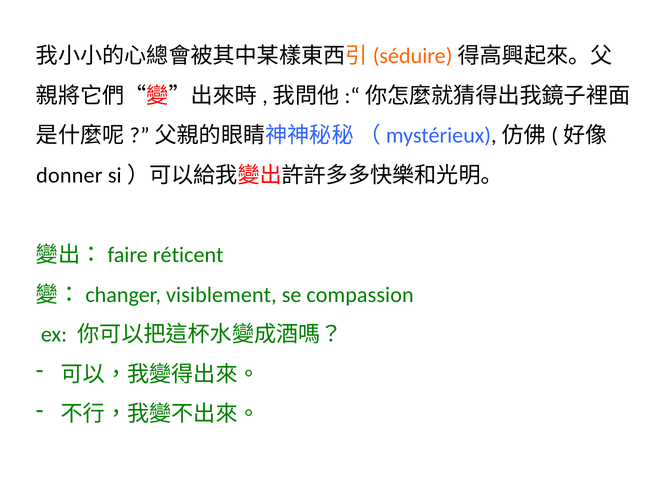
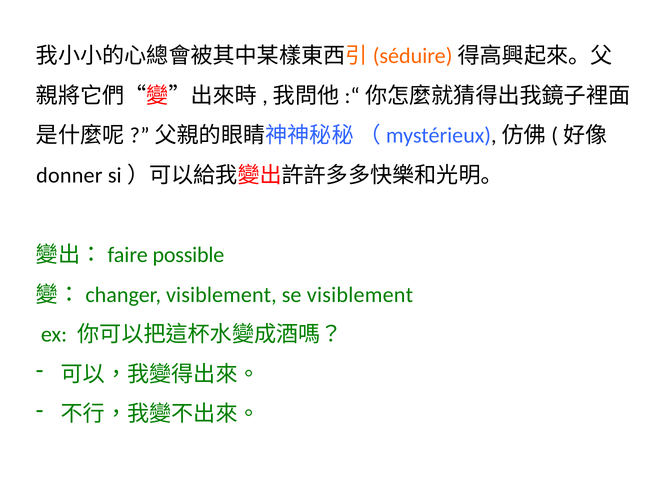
réticent: réticent -> possible
se compassion: compassion -> visiblement
